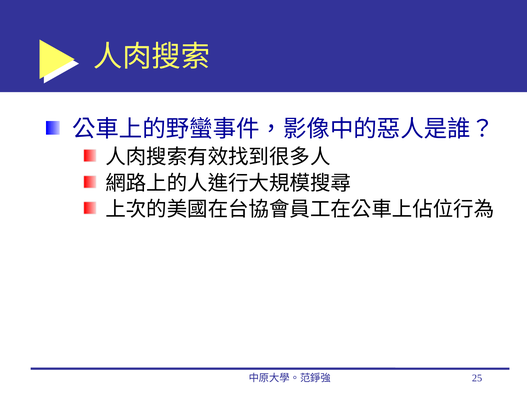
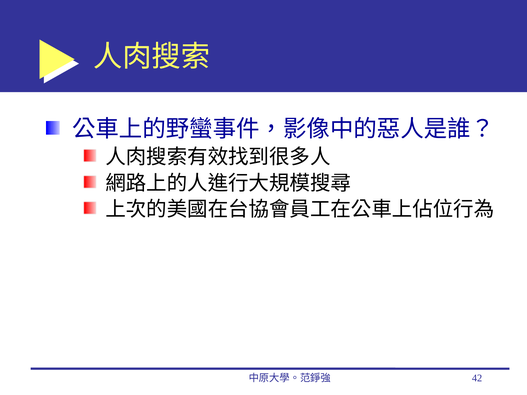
25: 25 -> 42
